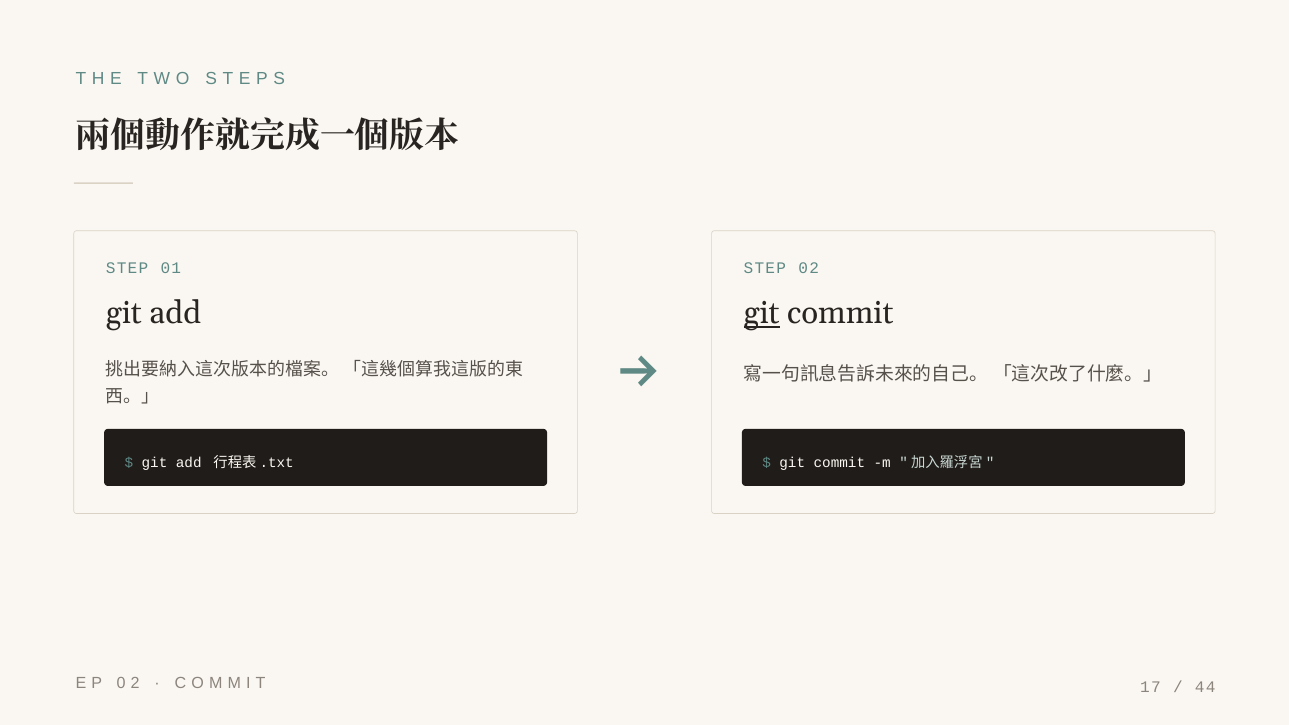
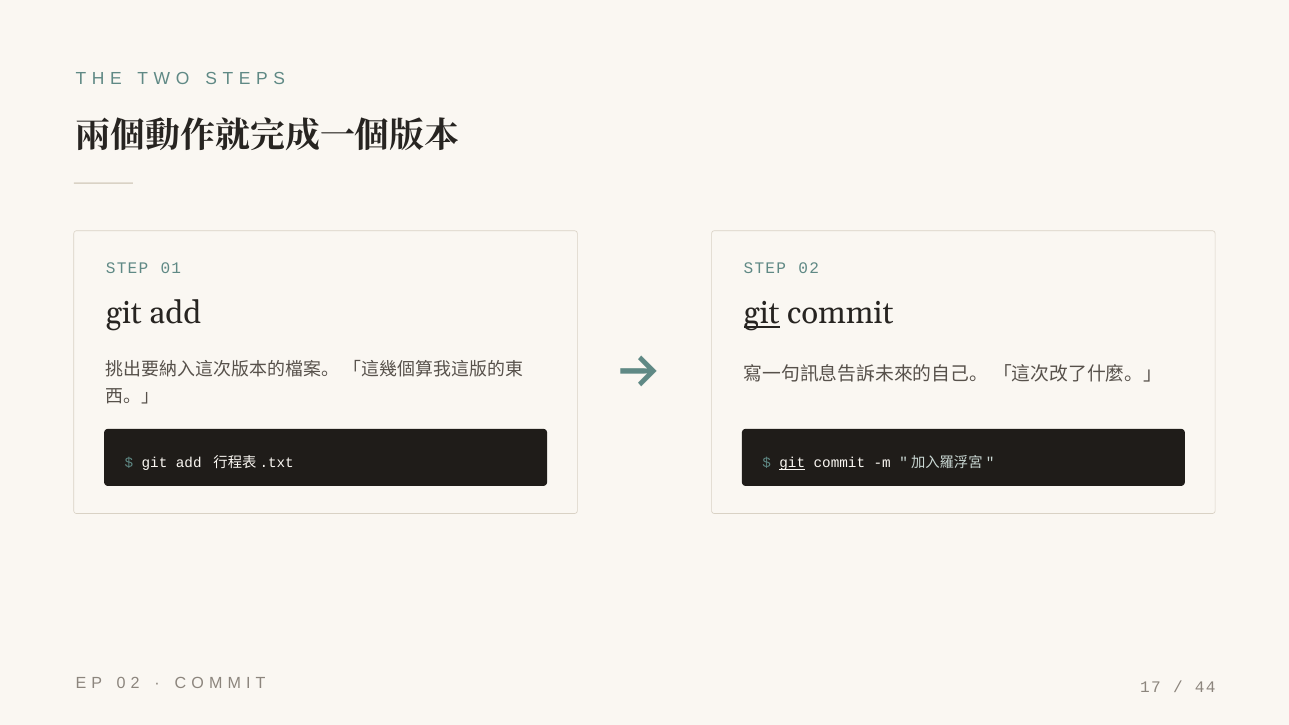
git at (792, 463) underline: none -> present
